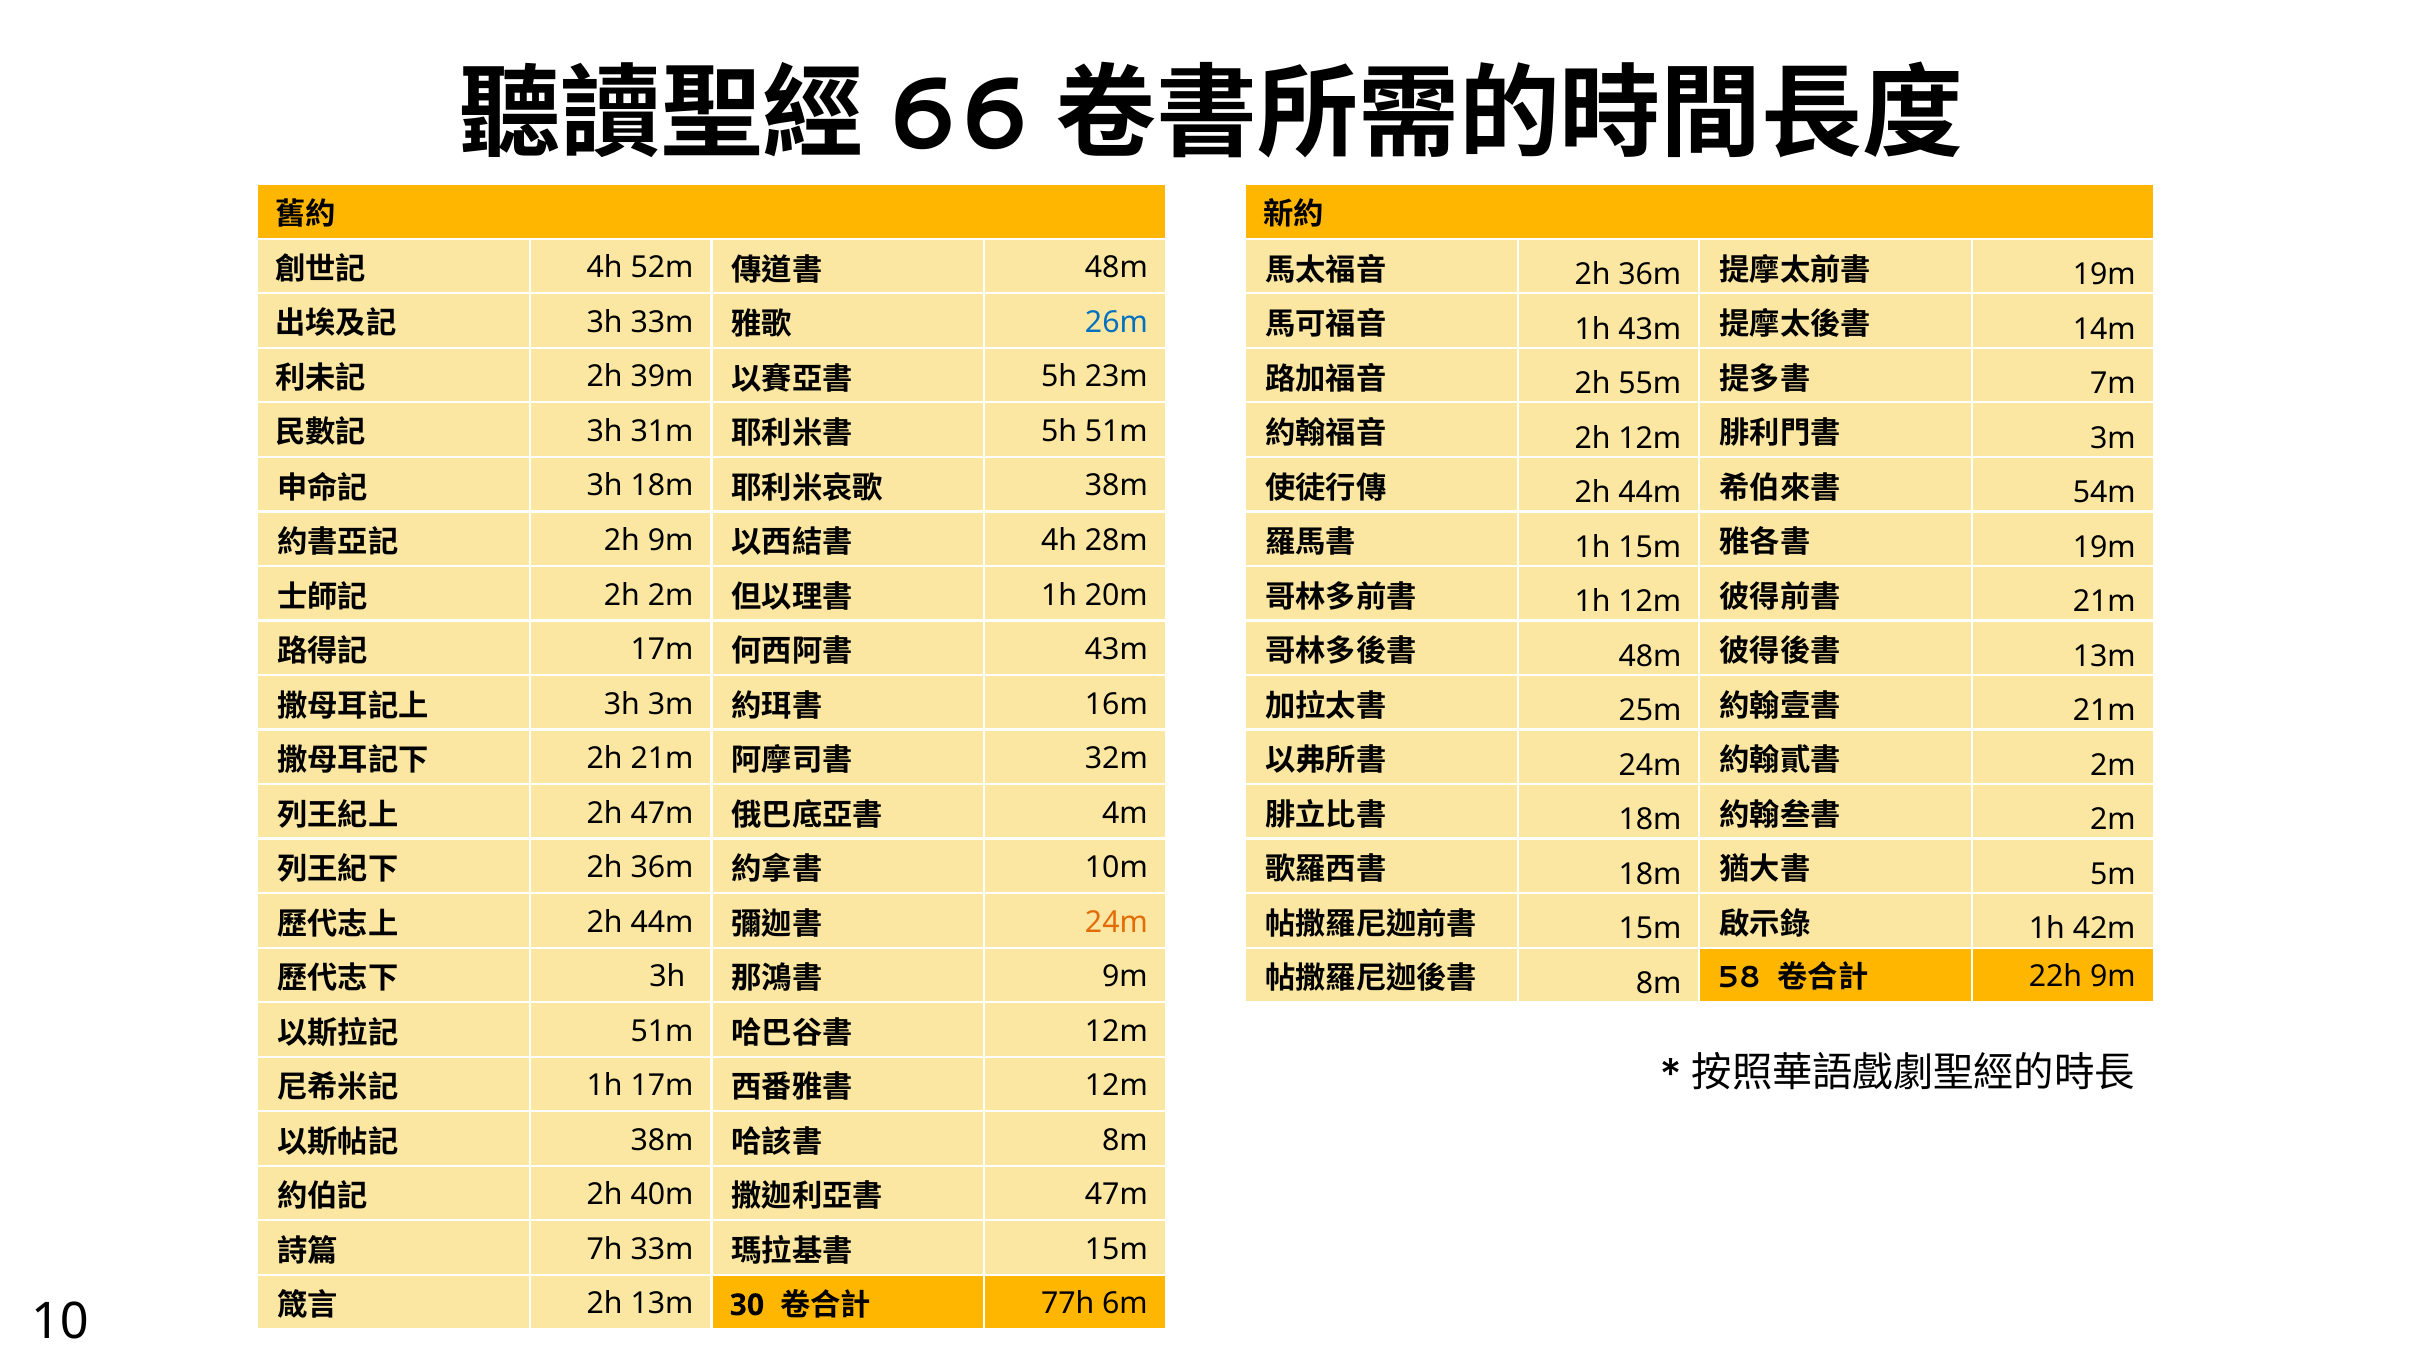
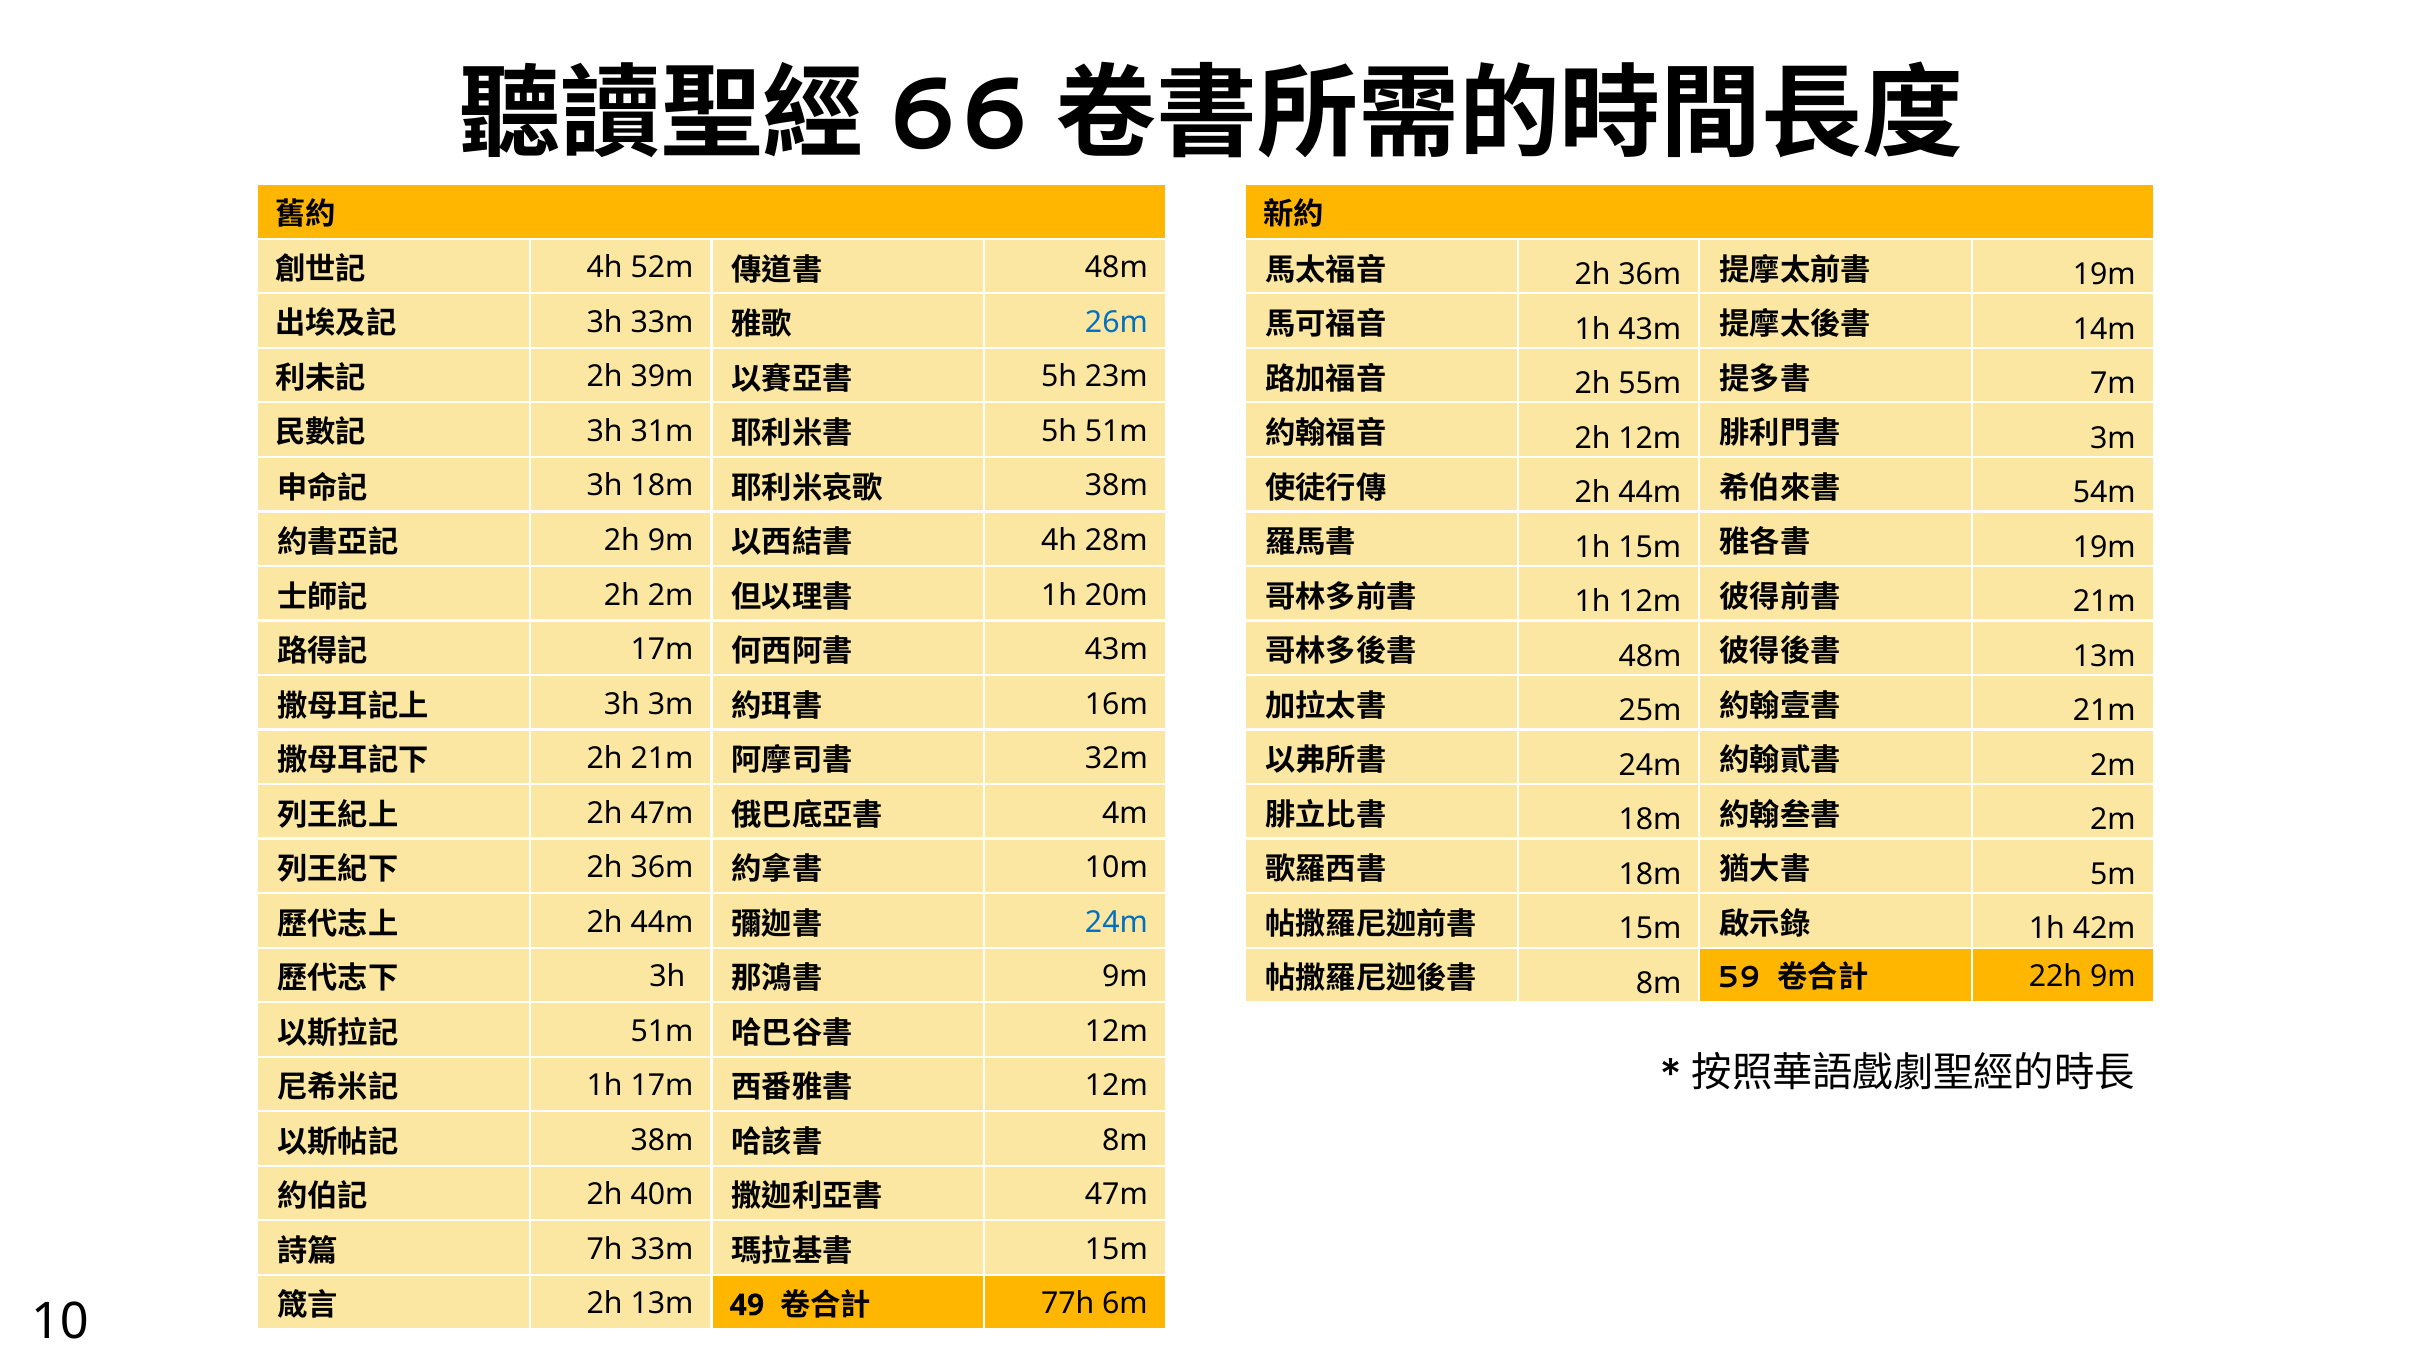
24m at (1116, 922) colour: orange -> blue
58: 58 -> 59
30: 30 -> 49
